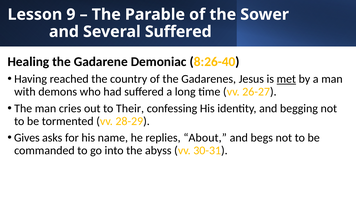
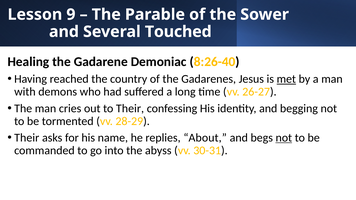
Several Suffered: Suffered -> Touched
Gives at (27, 138): Gives -> Their
not at (284, 138) underline: none -> present
